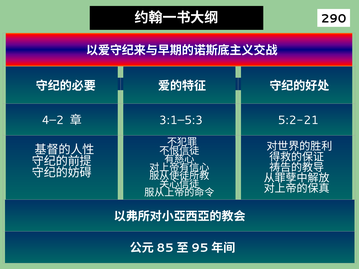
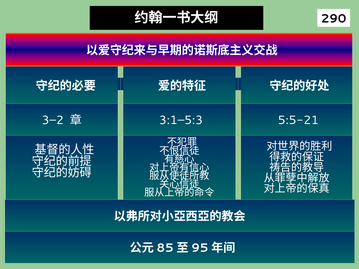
4–2: 4–2 -> 3–2
5:2-21: 5:2-21 -> 5:5-21
